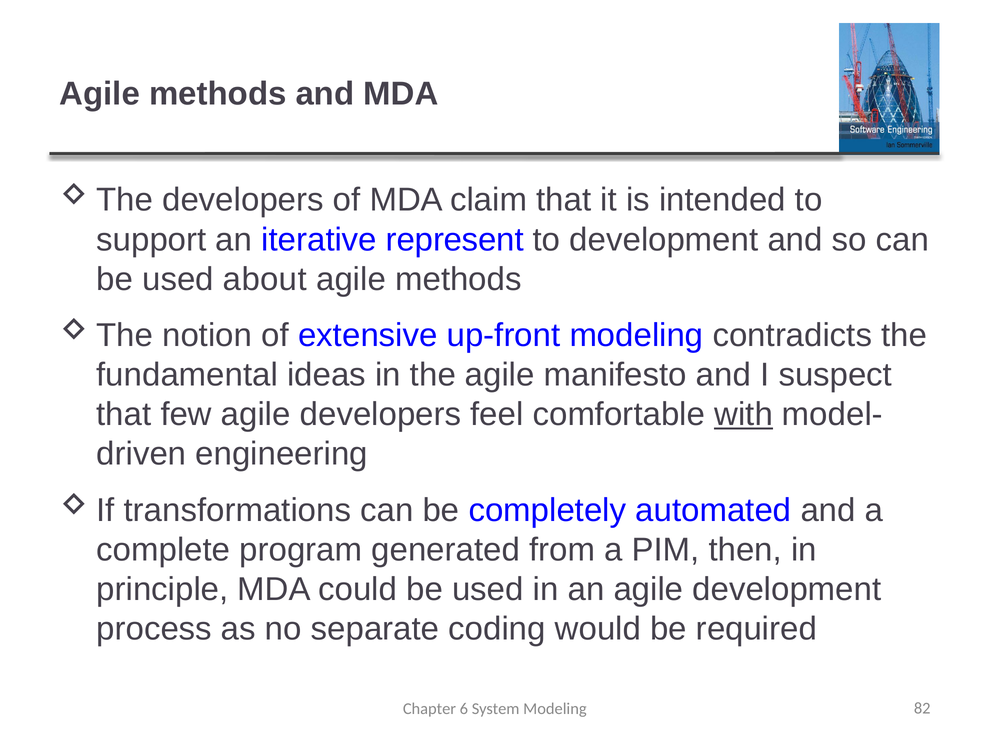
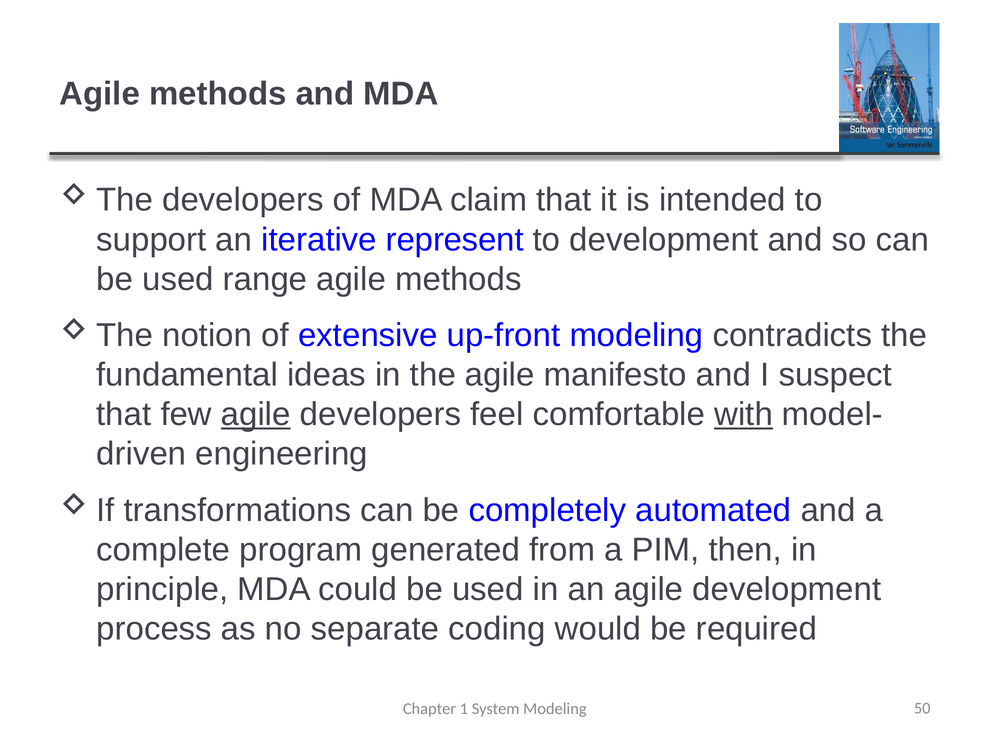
about: about -> range
agile at (256, 415) underline: none -> present
6: 6 -> 1
82: 82 -> 50
